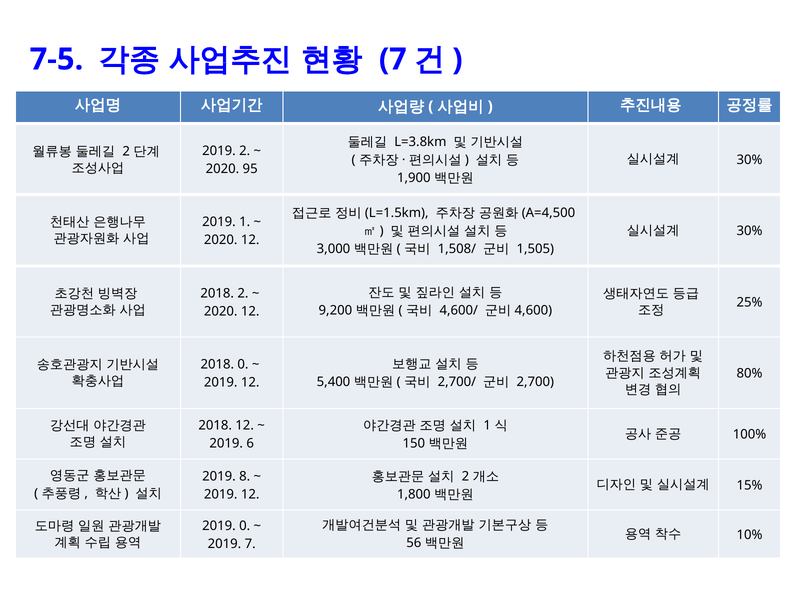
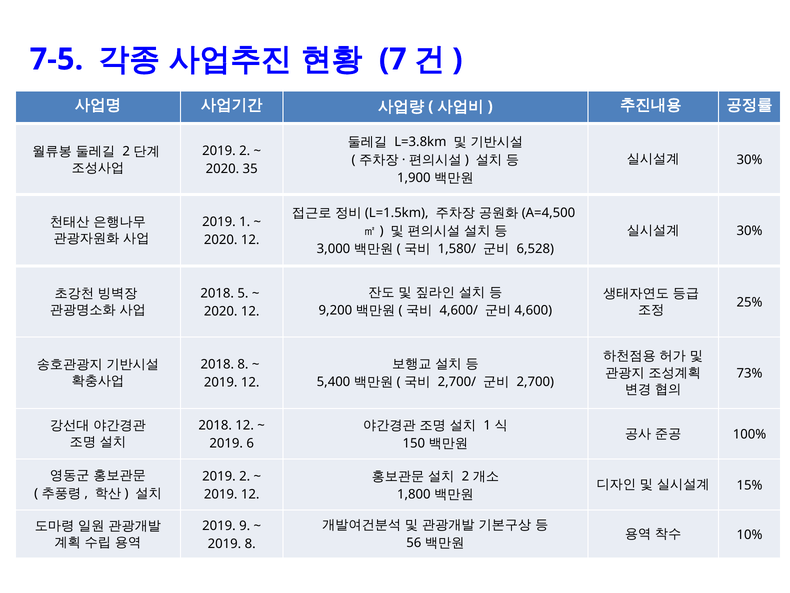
95: 95 -> 35
1,508/: 1,508/ -> 1,580/
1,505: 1,505 -> 6,528
2018 2: 2 -> 5
2018 0: 0 -> 8
80%: 80% -> 73%
8 at (245, 476): 8 -> 2
2019 0: 0 -> 9
2019 7: 7 -> 8
